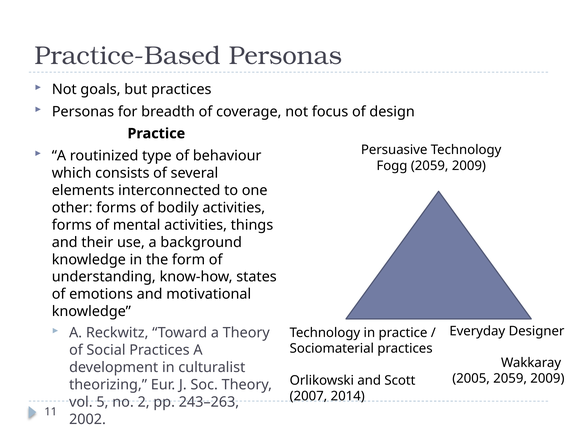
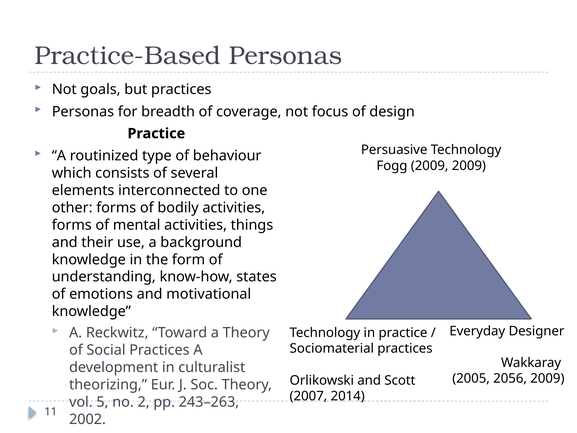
Fogg 2059: 2059 -> 2009
2005 2059: 2059 -> 2056
